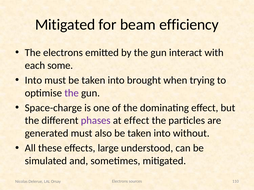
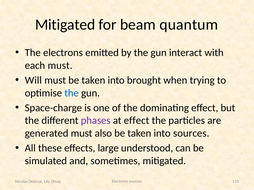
efficiency: efficiency -> quantum
each some: some -> must
Into at (33, 80): Into -> Will
the at (72, 93) colour: purple -> blue
into without: without -> sources
